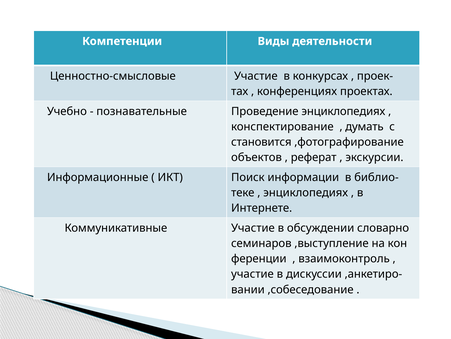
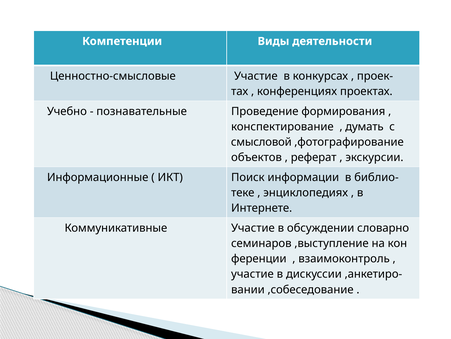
Проведение энциклопедиях: энциклопедиях -> формирования
становится: становится -> смысловой
